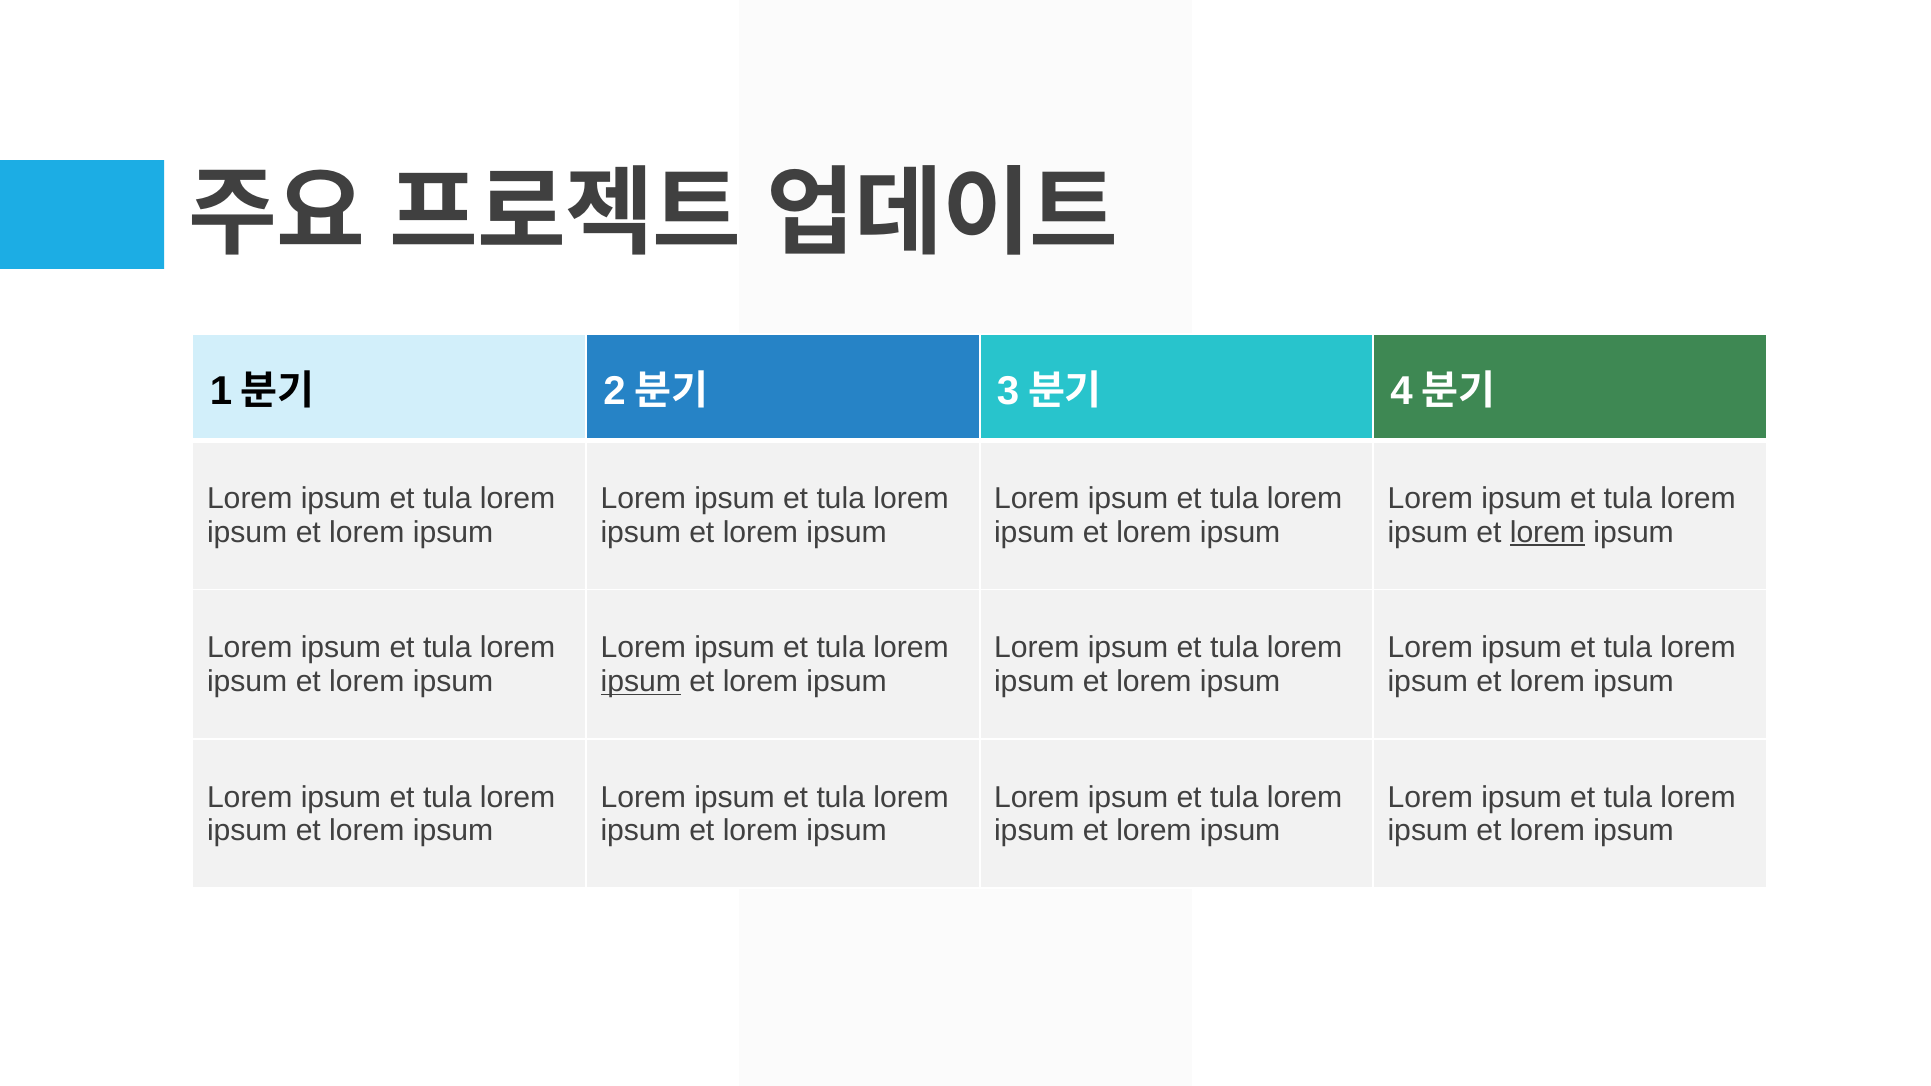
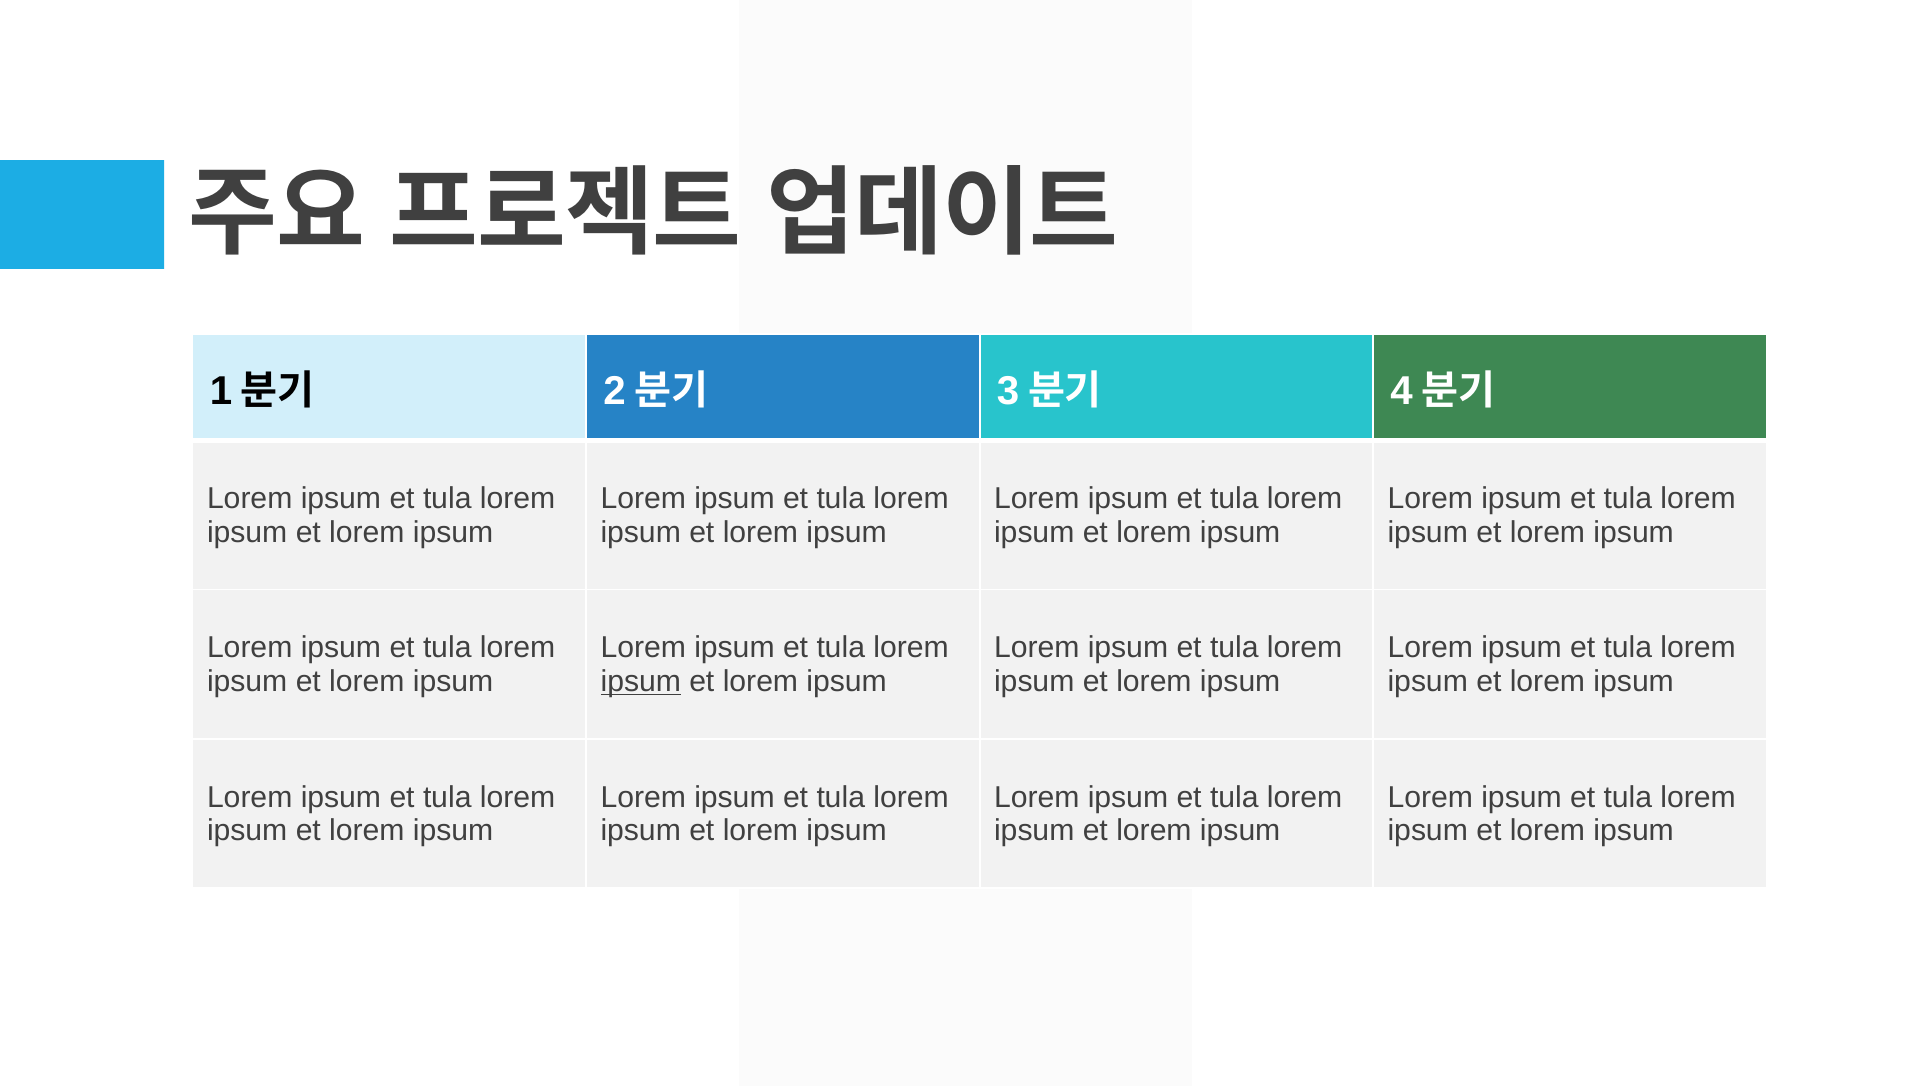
lorem at (1547, 532) underline: present -> none
